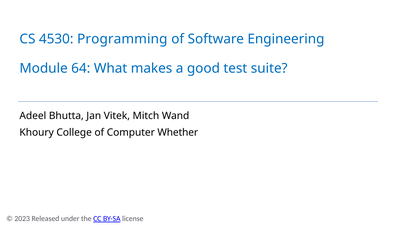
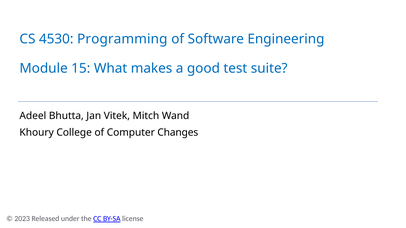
64: 64 -> 15
Whether: Whether -> Changes
